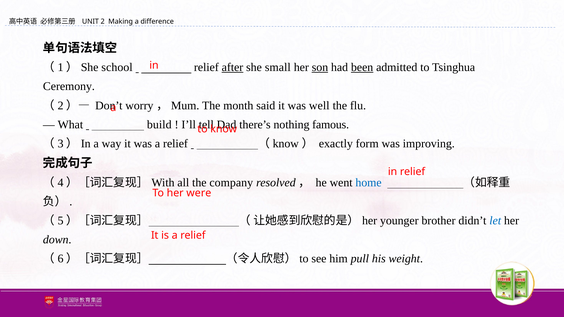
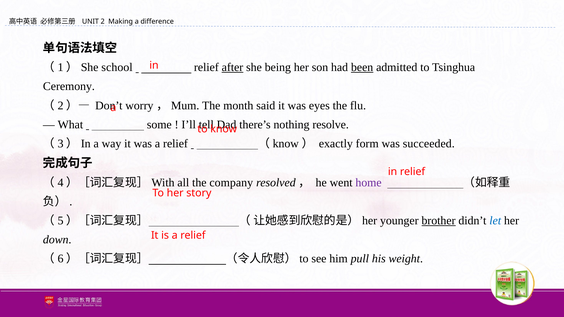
small: small -> being
son underline: present -> none
well: well -> eyes
build: build -> some
famous: famous -> resolve
improving: improving -> succeeded
home colour: blue -> purple
were: were -> story
brother underline: none -> present
